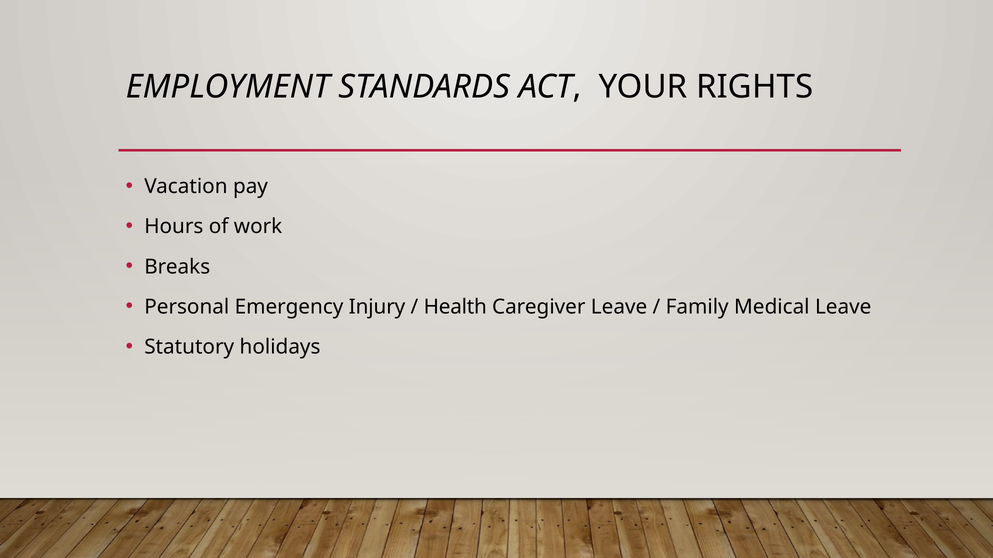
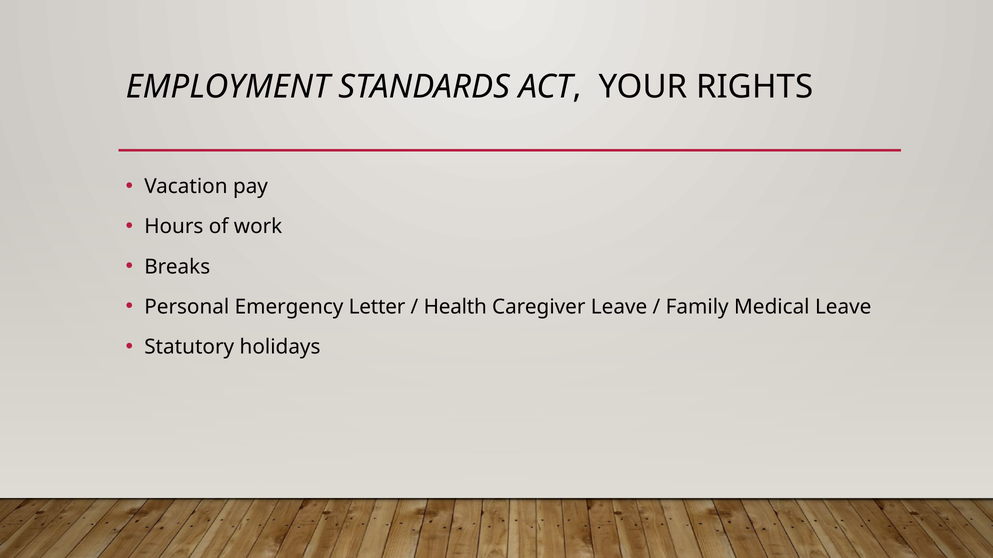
Injury: Injury -> Letter
